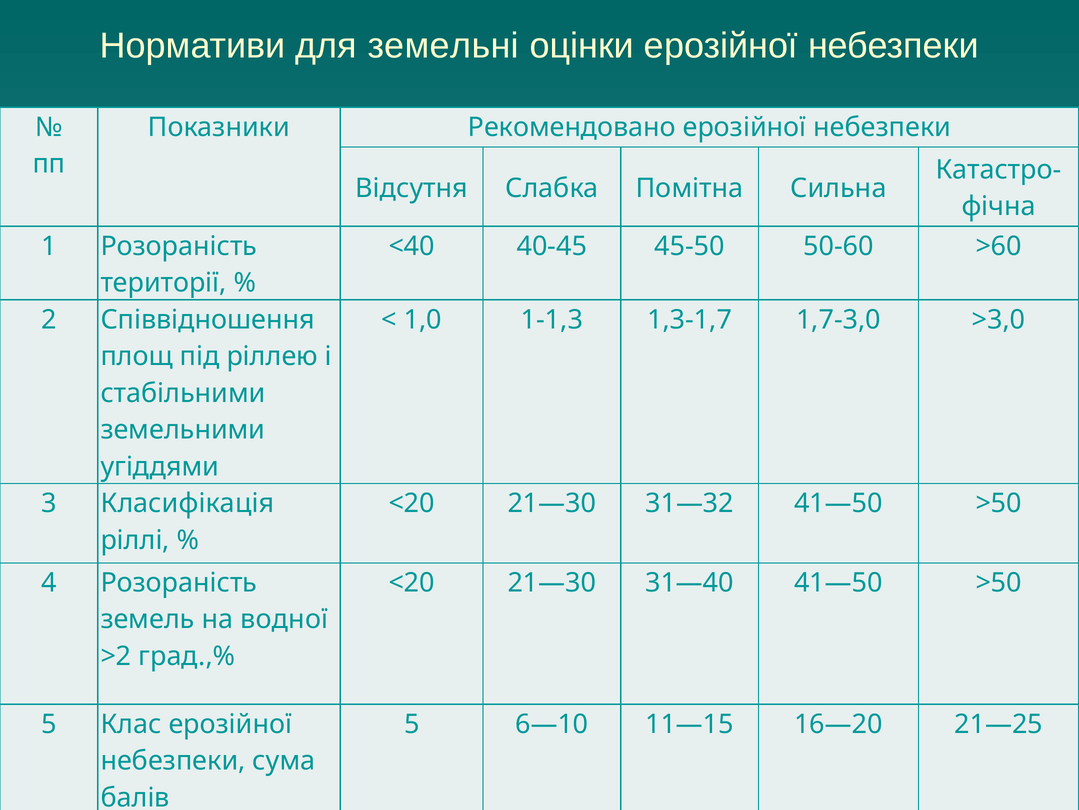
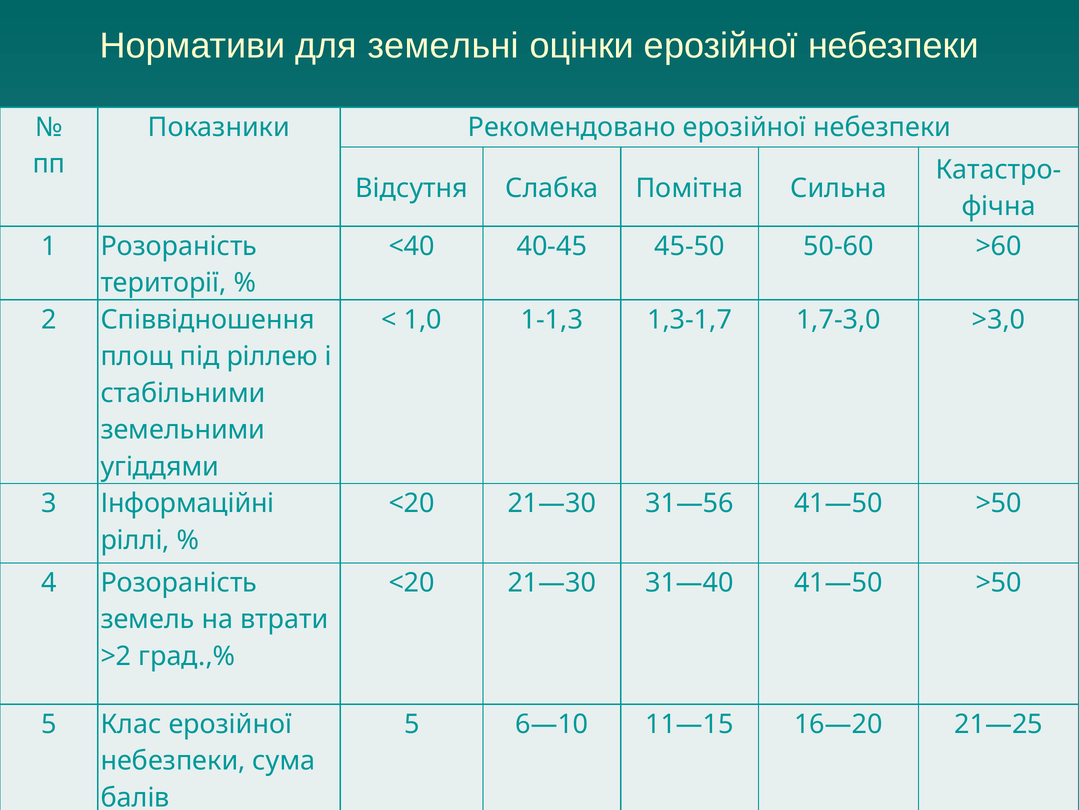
Класифікація: Класифікація -> Інформаційні
31—32: 31—32 -> 31—56
водної: водної -> втрати
